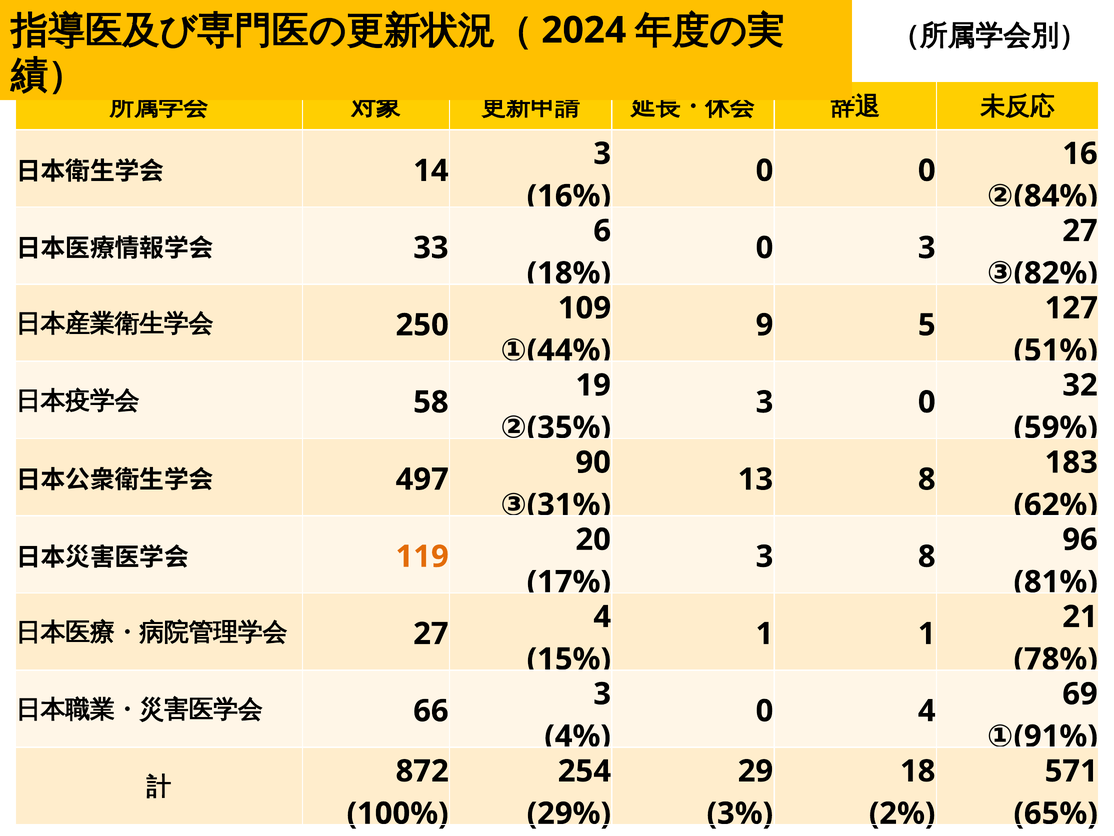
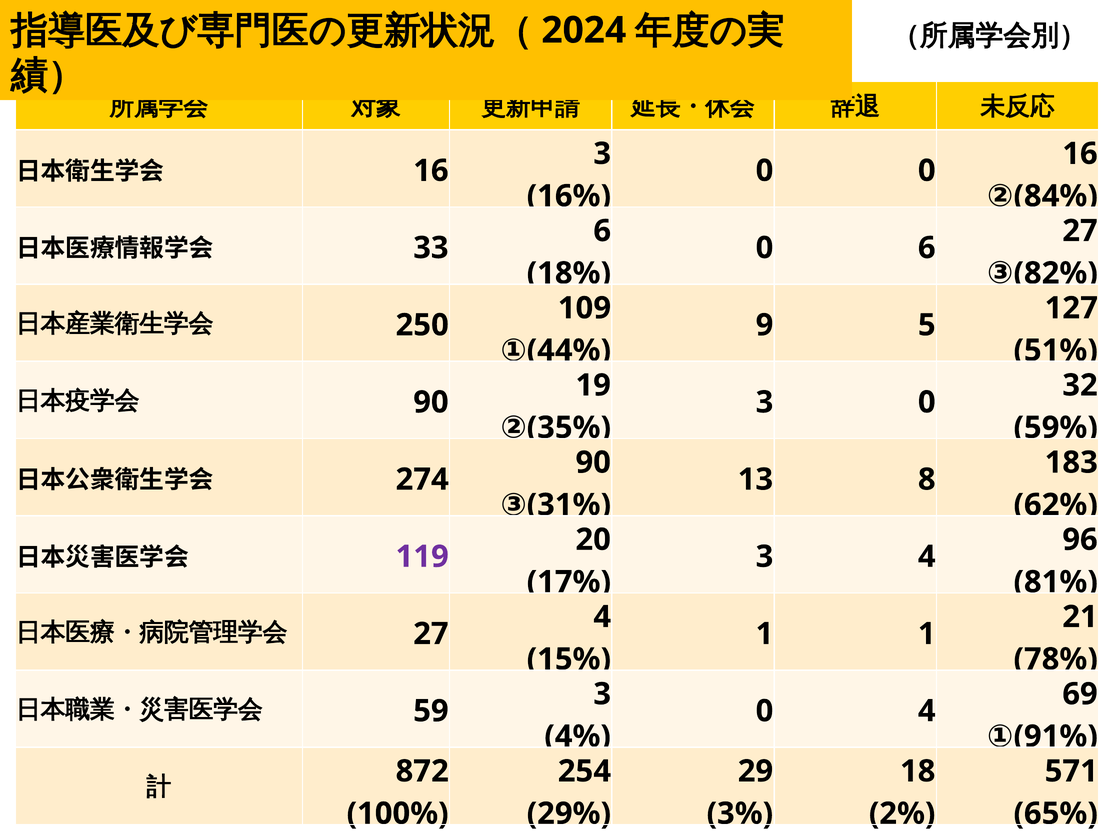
14 at (431, 171): 14 -> 16
0 3: 3 -> 6
58 at (431, 402): 58 -> 90
497: 497 -> 274
119 colour: orange -> purple
3 8: 8 -> 4
66: 66 -> 59
